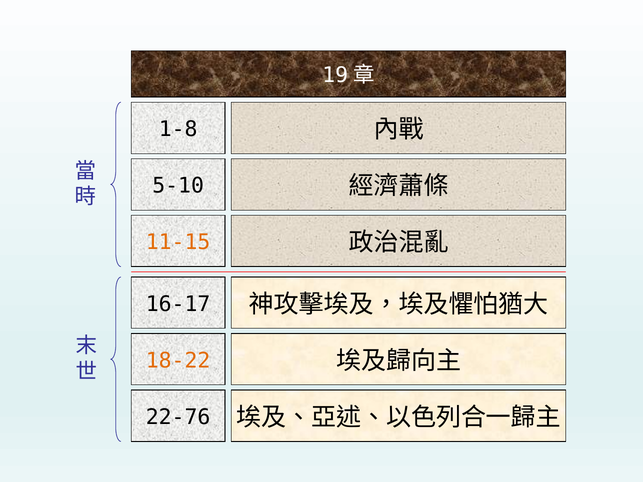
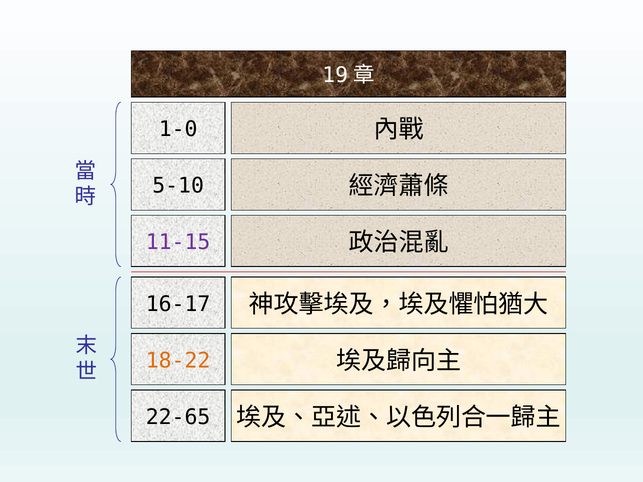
1-8: 1-8 -> 1-0
11-15 colour: orange -> purple
22-76: 22-76 -> 22-65
